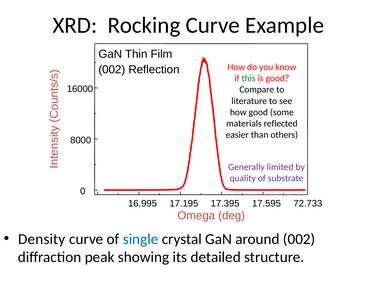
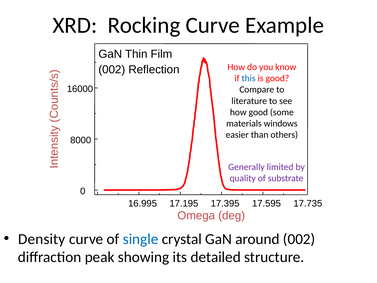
this colour: green -> blue
reflected: reflected -> windows
72.733: 72.733 -> 17.735
